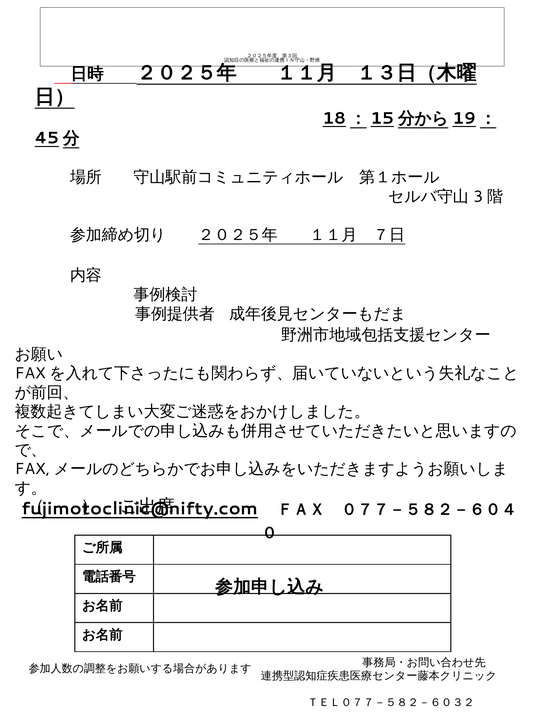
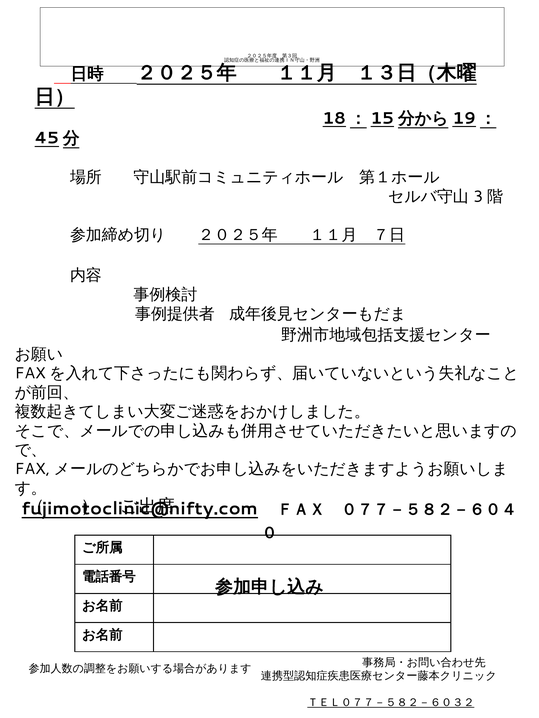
ＴＥＬ０７７－５８２－６０３２ underline: none -> present
